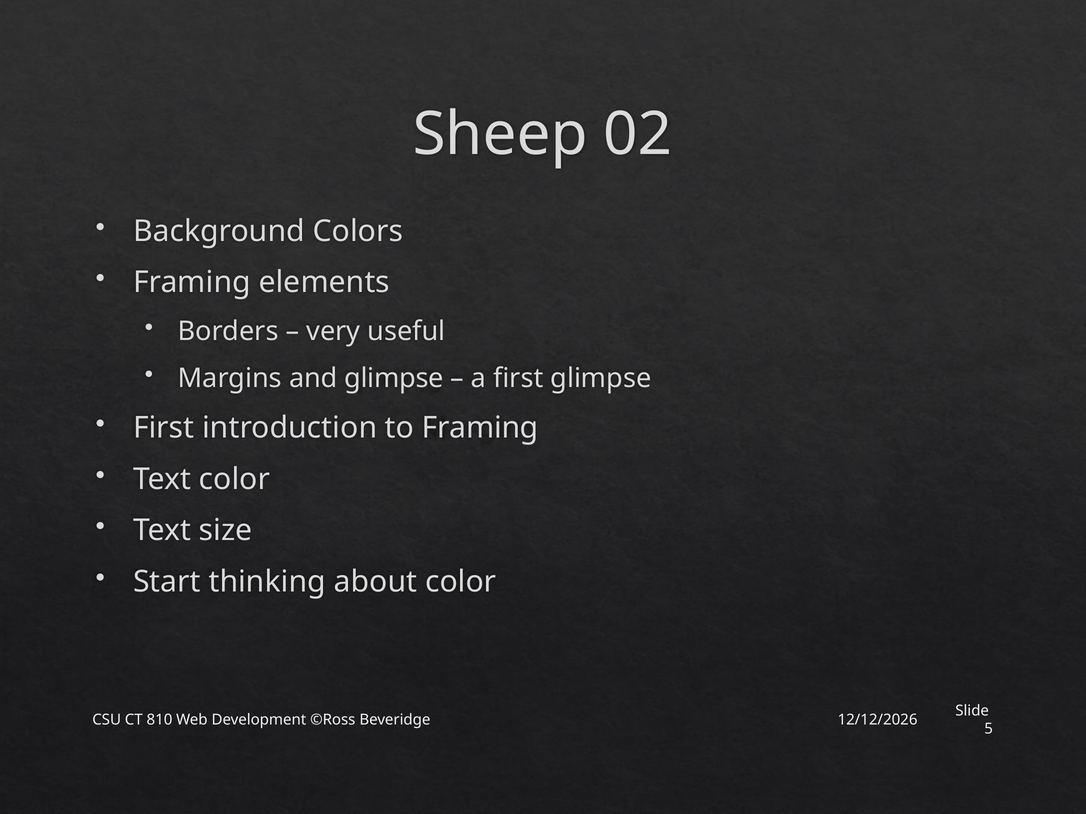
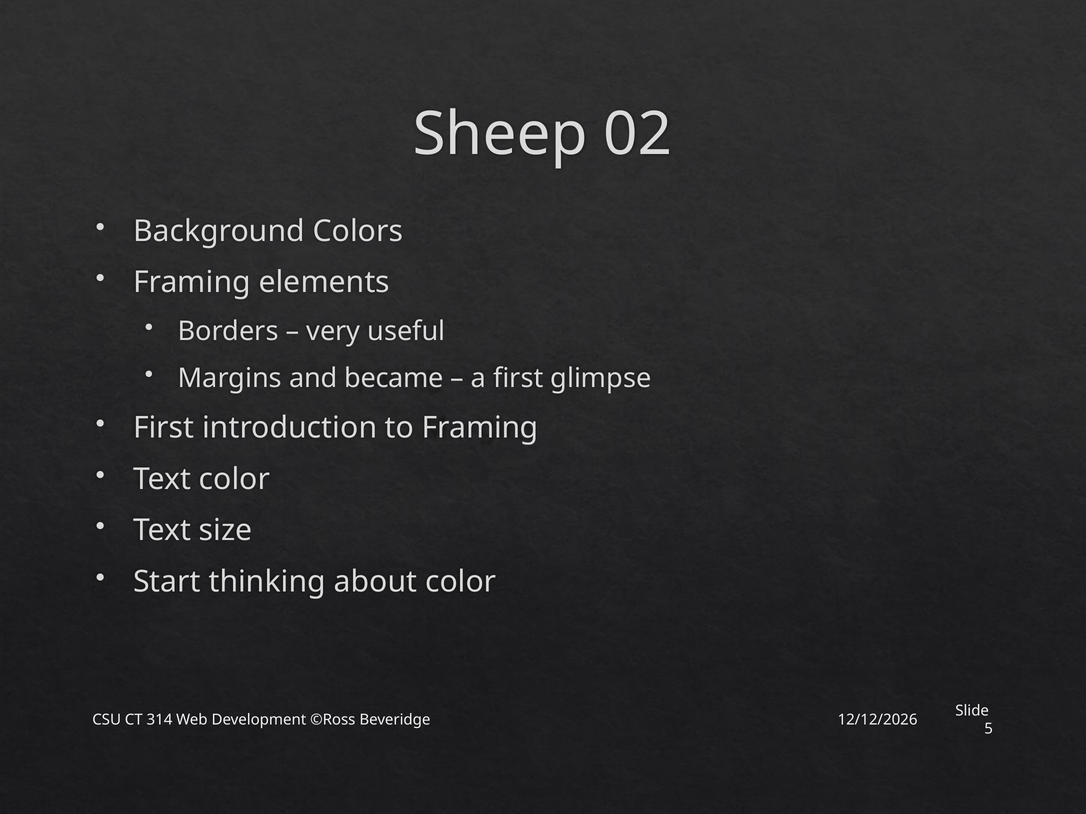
and glimpse: glimpse -> became
810: 810 -> 314
